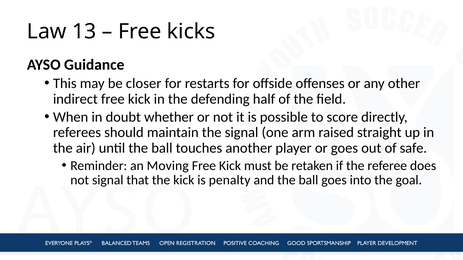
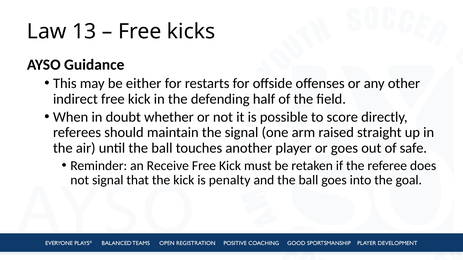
closer: closer -> either
Moving: Moving -> Receive
